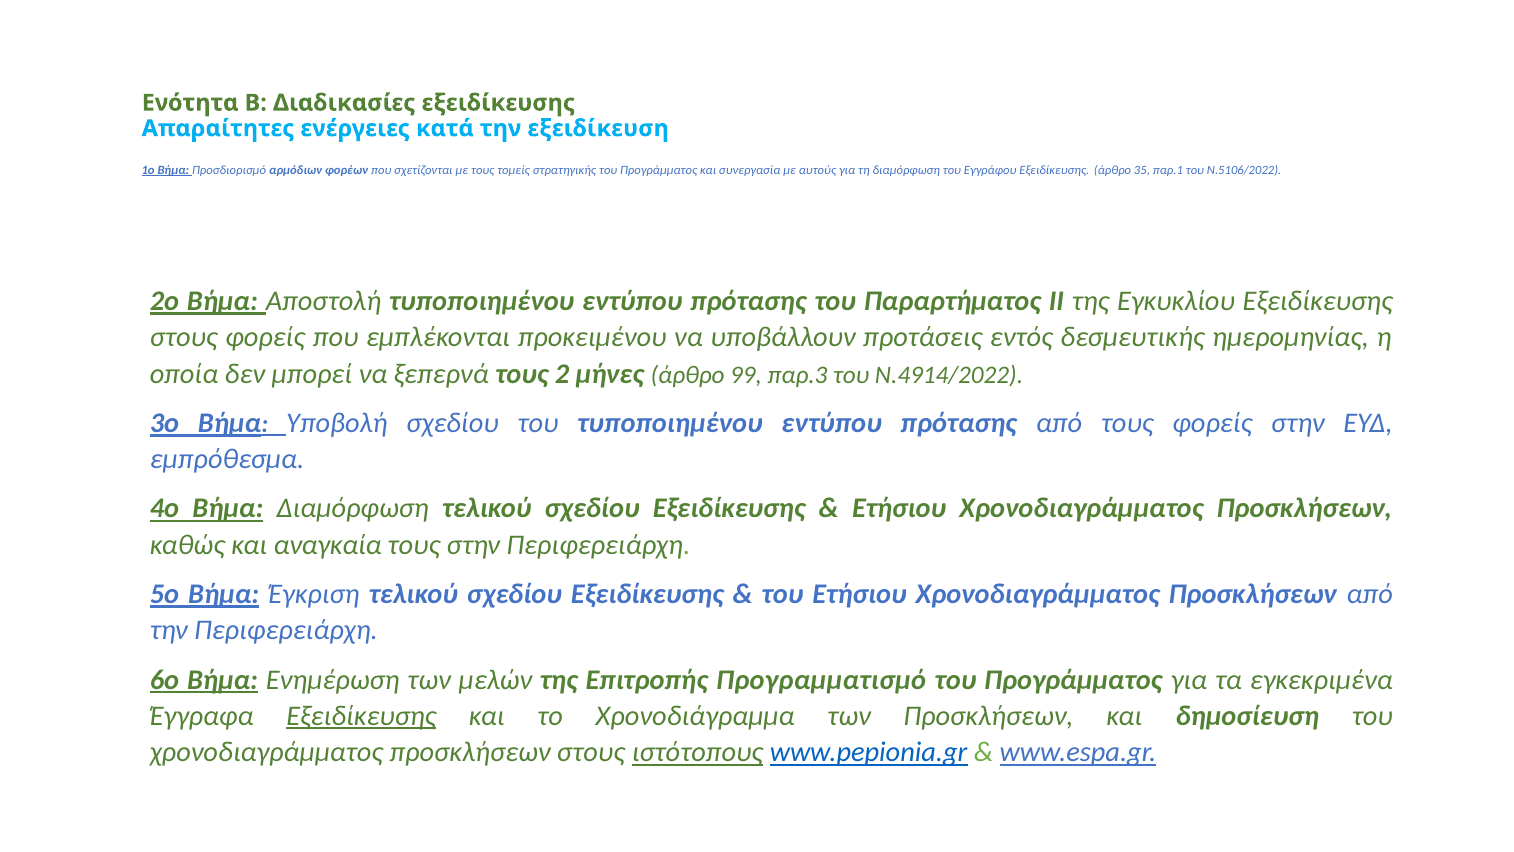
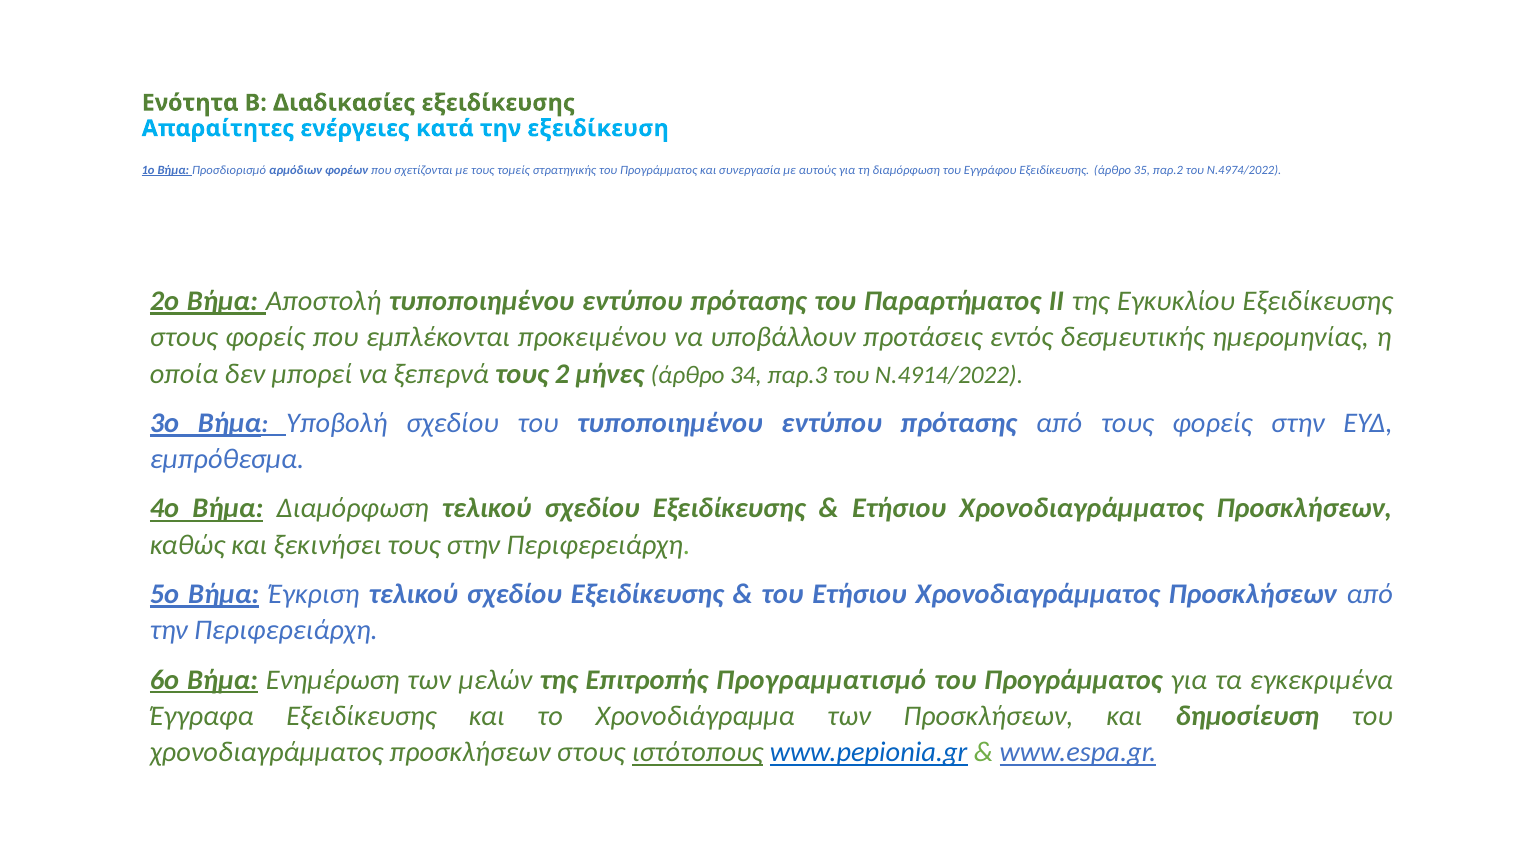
παρ.1: παρ.1 -> παρ.2
Ν.5106/2022: Ν.5106/2022 -> Ν.4974/2022
99: 99 -> 34
αναγκαία: αναγκαία -> ξεκινήσει
Εξειδίκευσης at (361, 716) underline: present -> none
